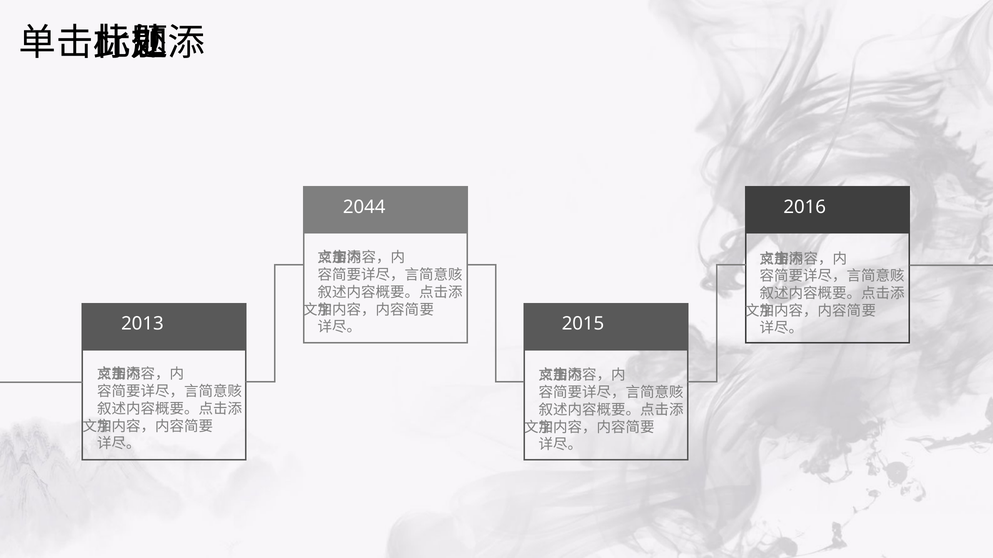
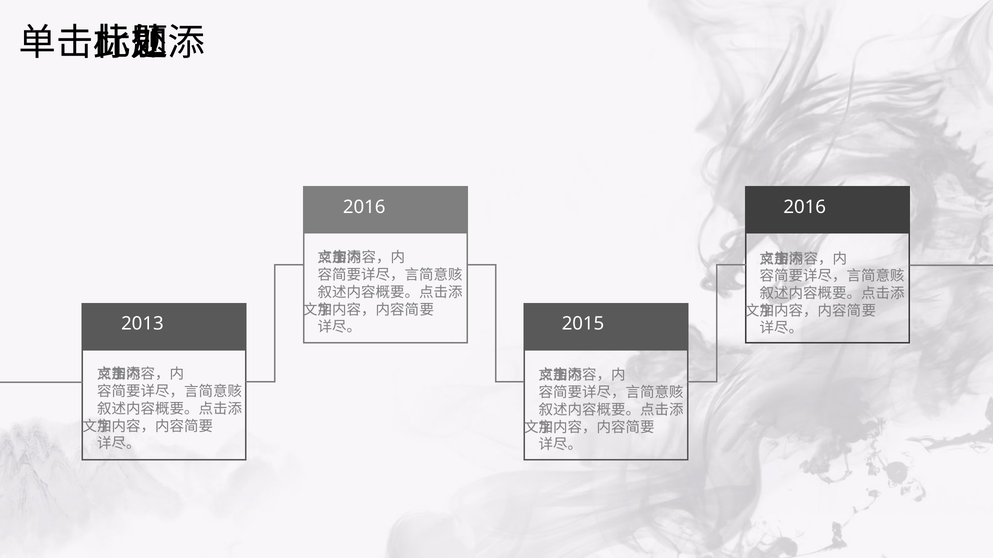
2044 at (364, 207): 2044 -> 2016
